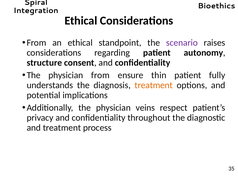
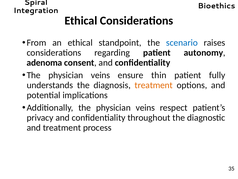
scenario colour: purple -> blue
structure: structure -> adenoma
from at (100, 75): from -> veins
